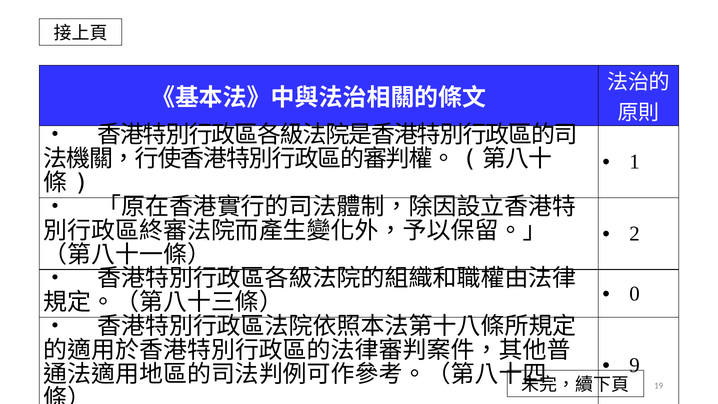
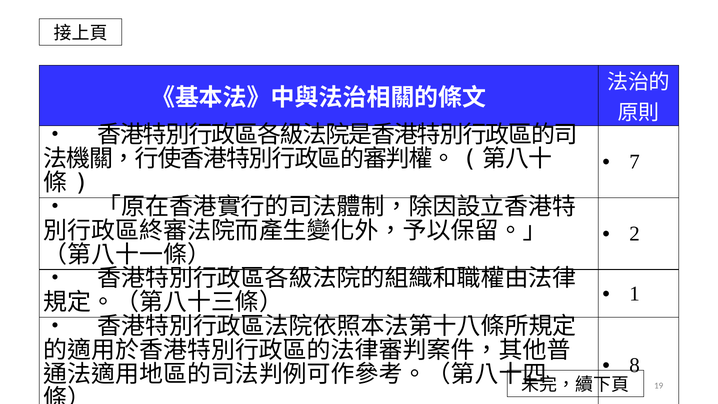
1: 1 -> 7
0: 0 -> 1
9: 9 -> 8
